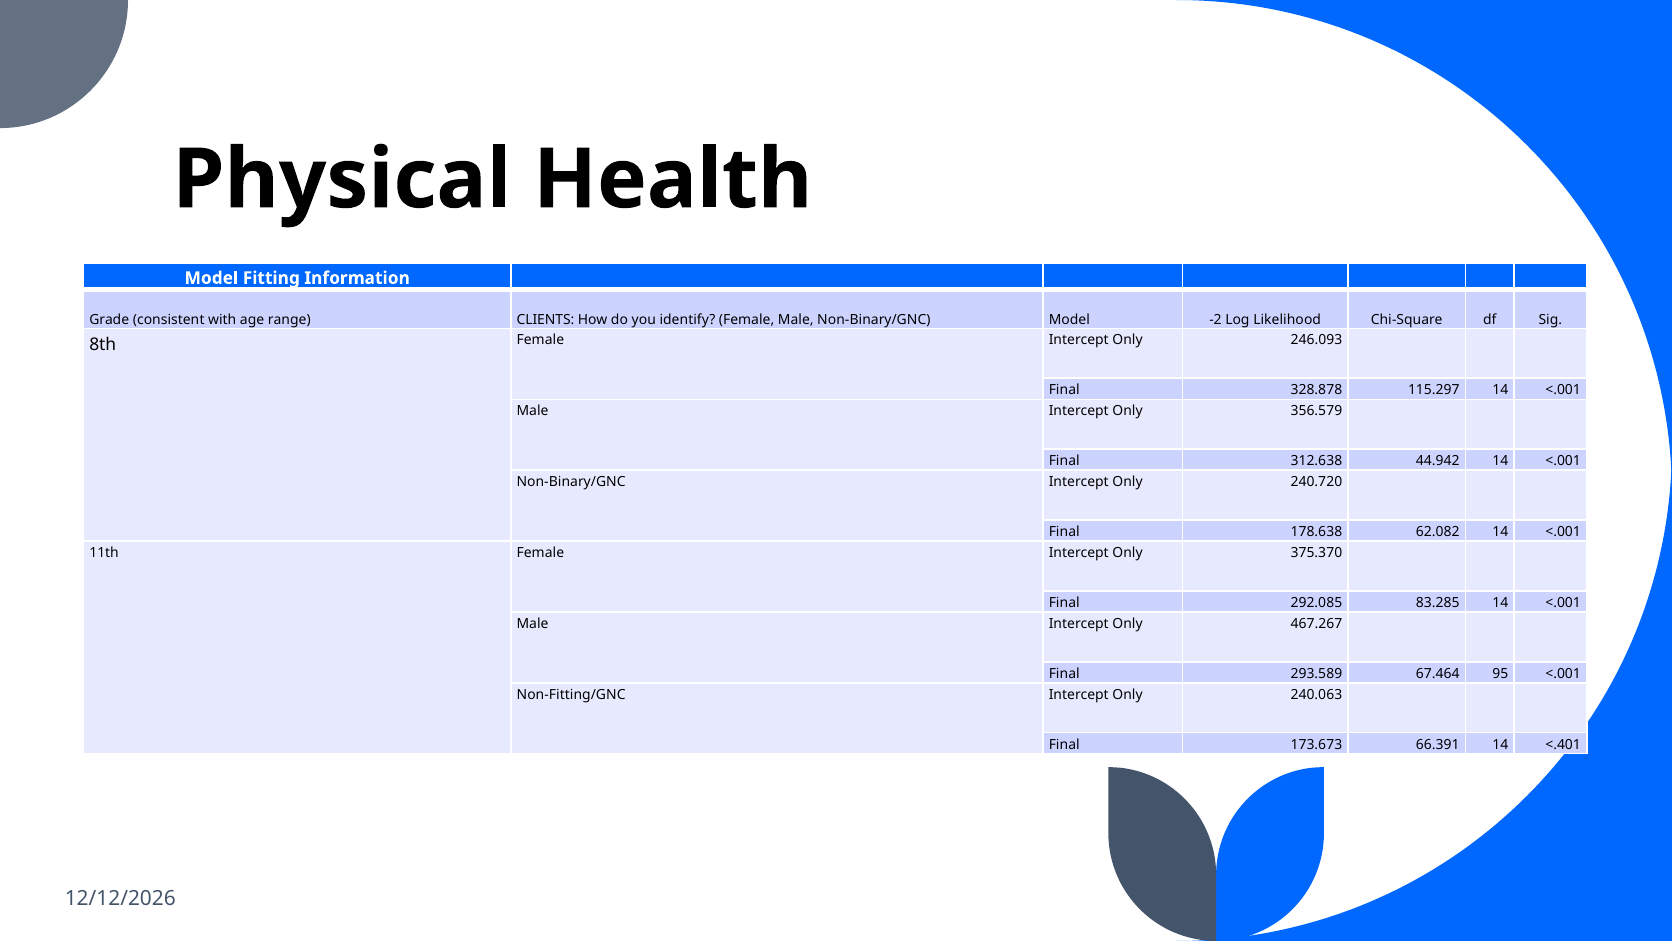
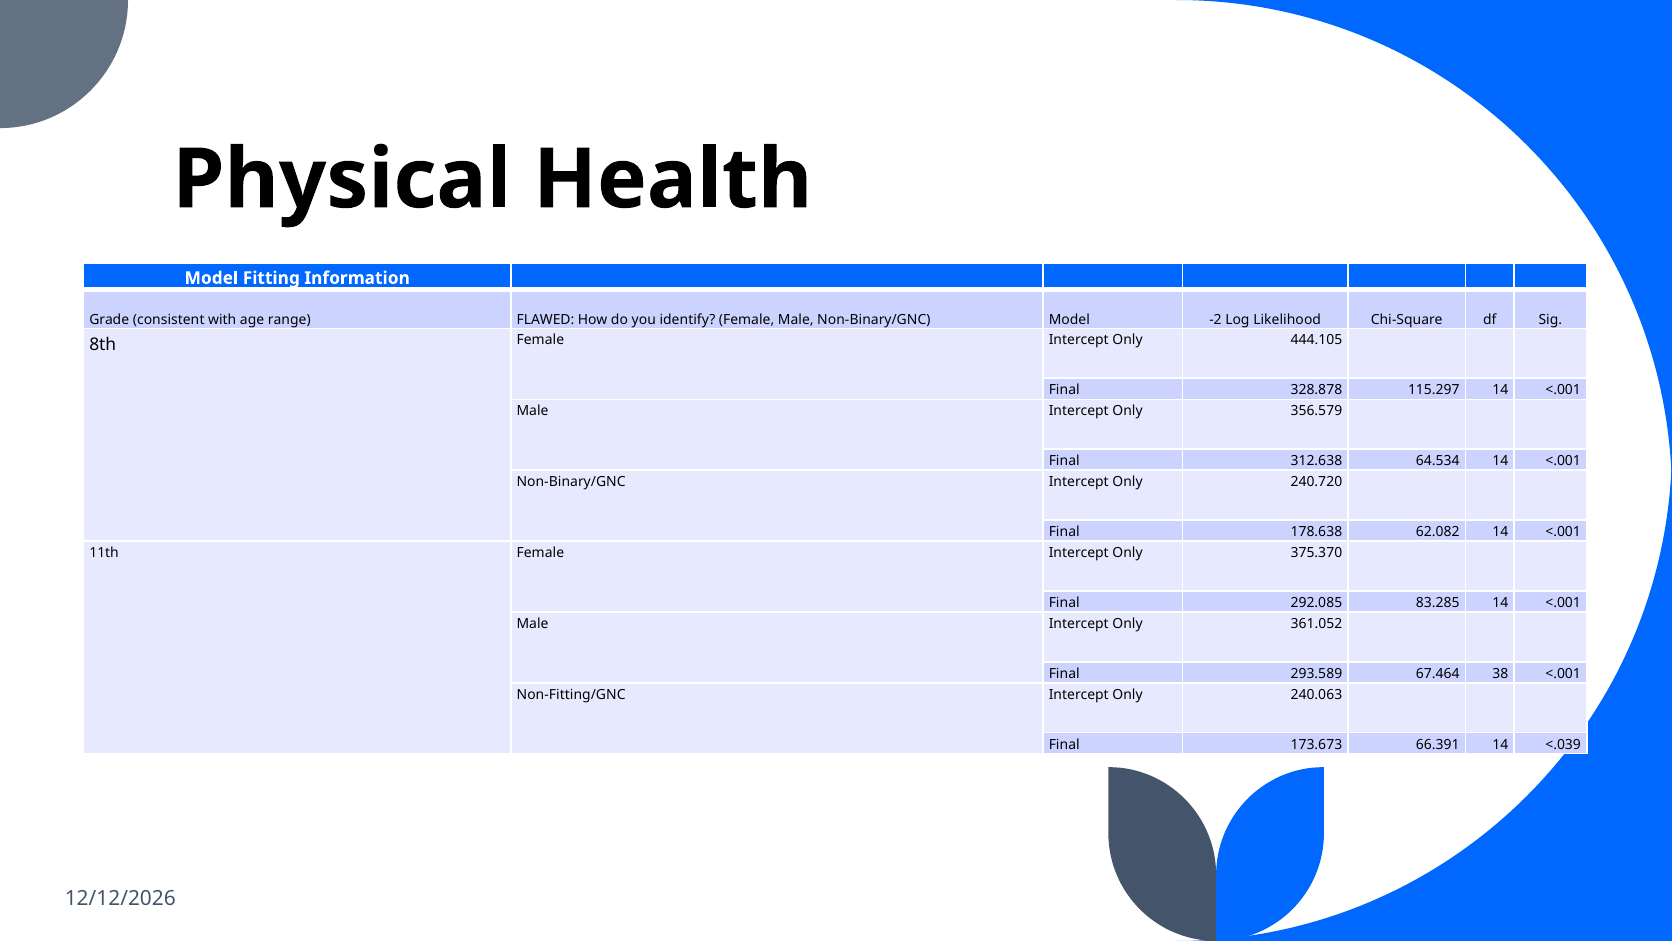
CLIENTS: CLIENTS -> FLAWED
246.093: 246.093 -> 444.105
44.942: 44.942 -> 64.534
467.267: 467.267 -> 361.052
95: 95 -> 38
<.401: <.401 -> <.039
